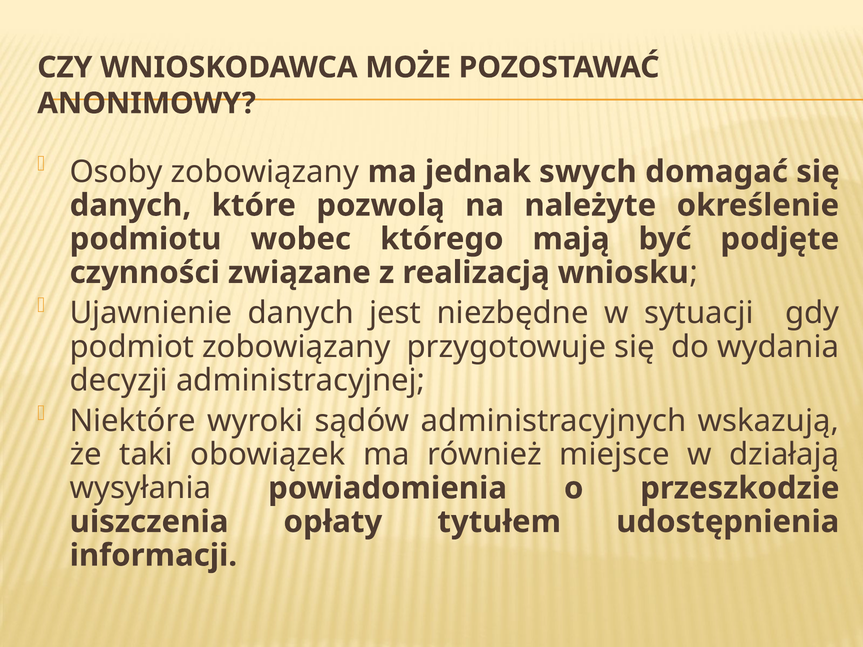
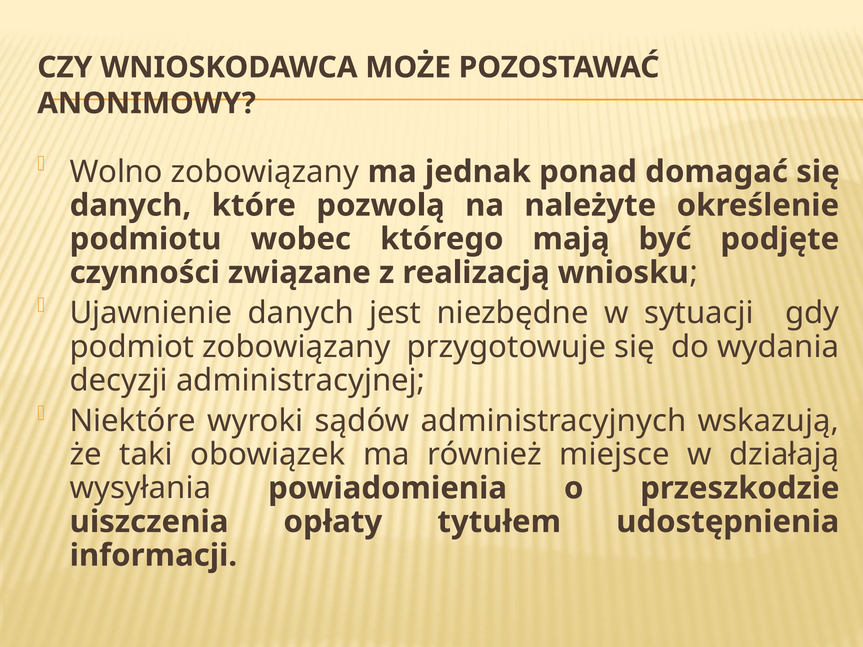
Osoby: Osoby -> Wolno
swych: swych -> ponad
